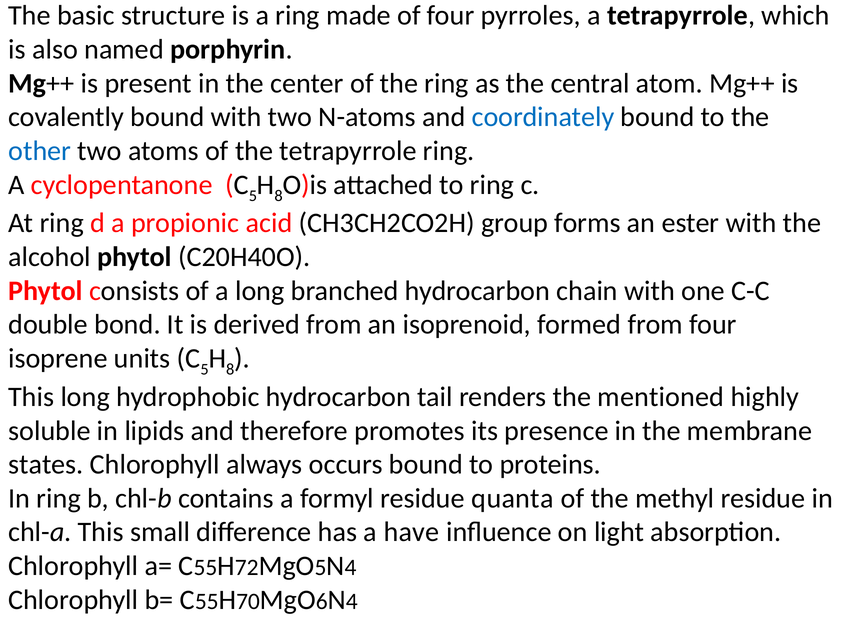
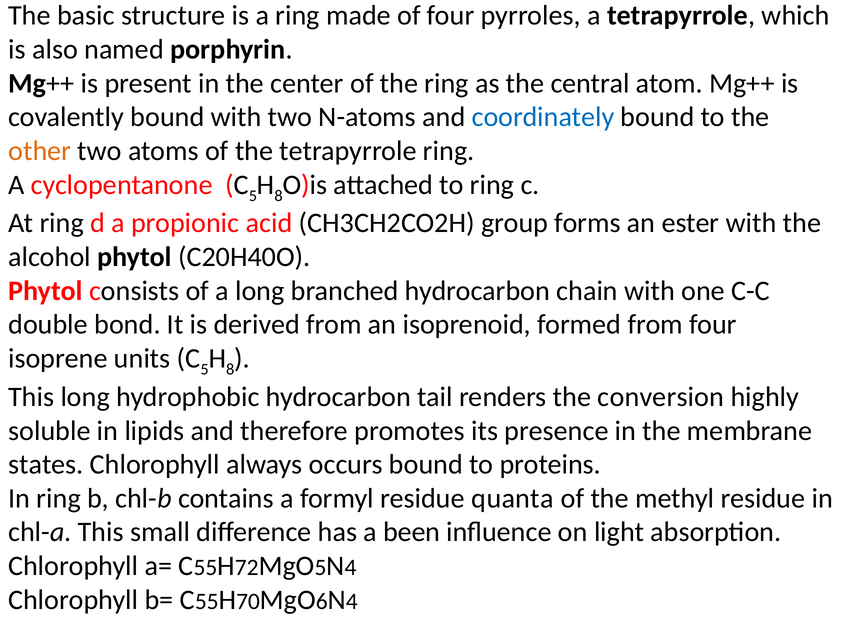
other colour: blue -> orange
mentioned: mentioned -> conversion
have: have -> been
